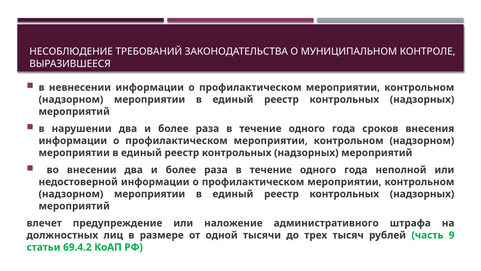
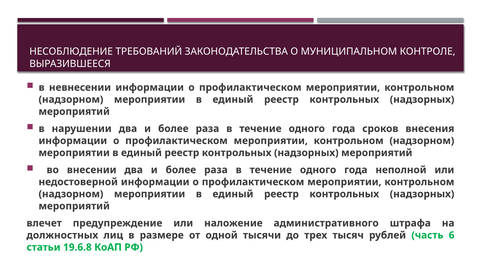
9: 9 -> 6
69.4.2: 69.4.2 -> 19.6.8
